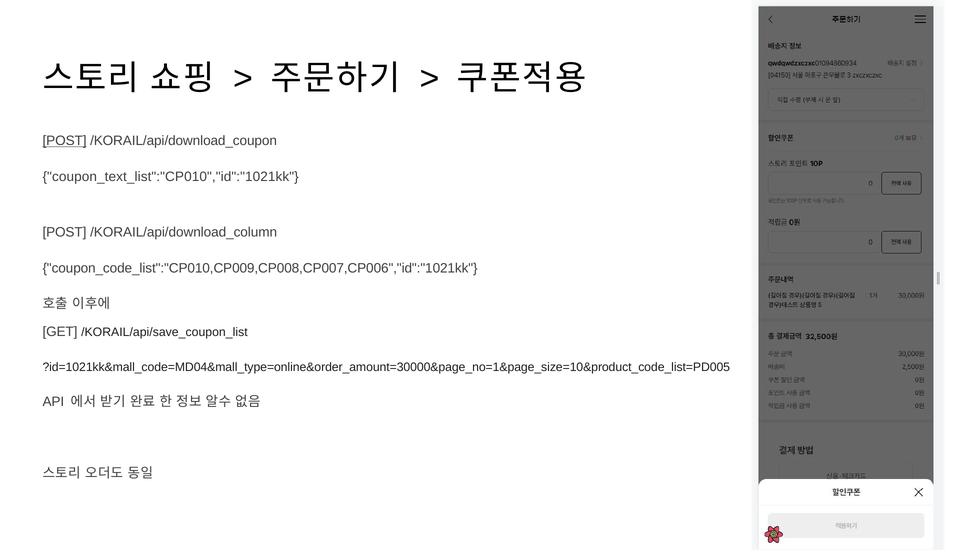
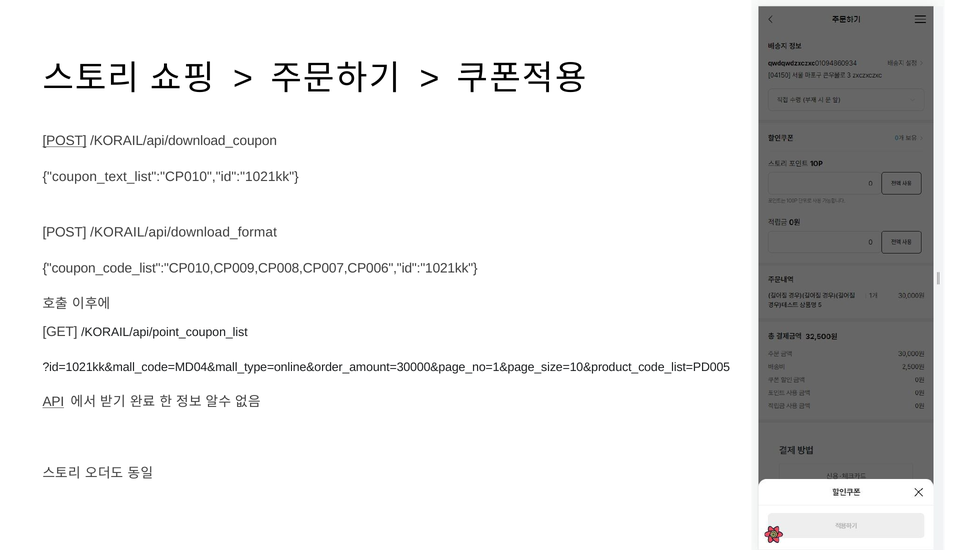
/KORAIL/api/download_column: /KORAIL/api/download_column -> /KORAIL/api/download_format
/KORAIL/api/save_coupon_list: /KORAIL/api/save_coupon_list -> /KORAIL/api/point_coupon_list
API underline: none -> present
